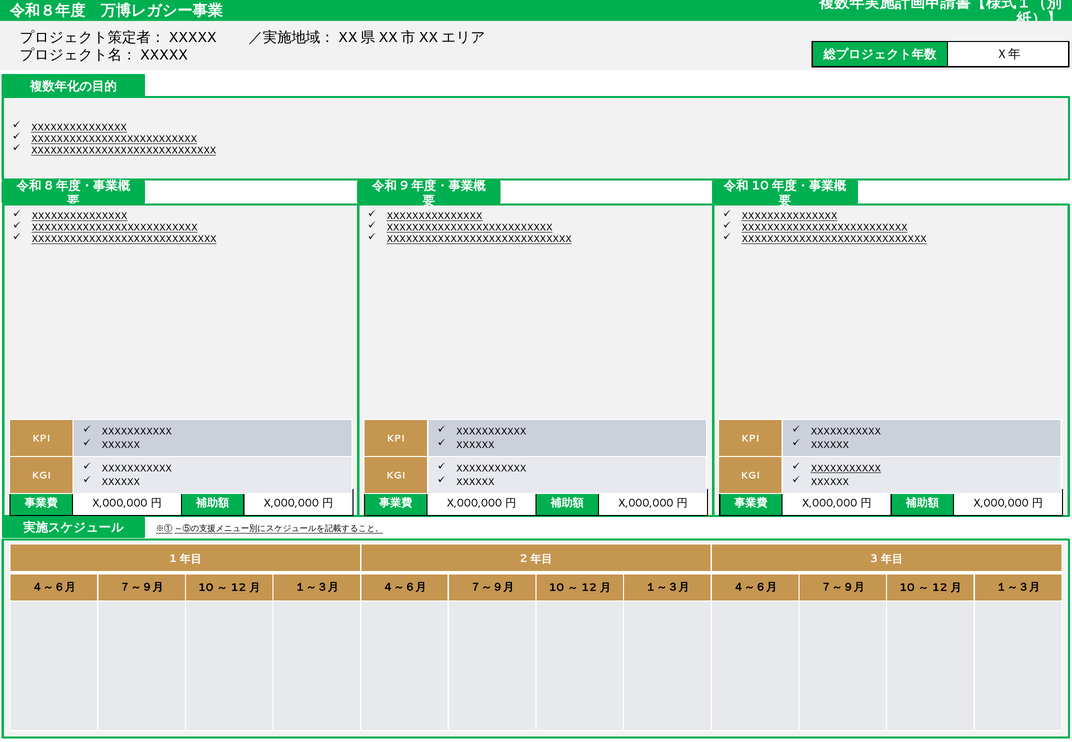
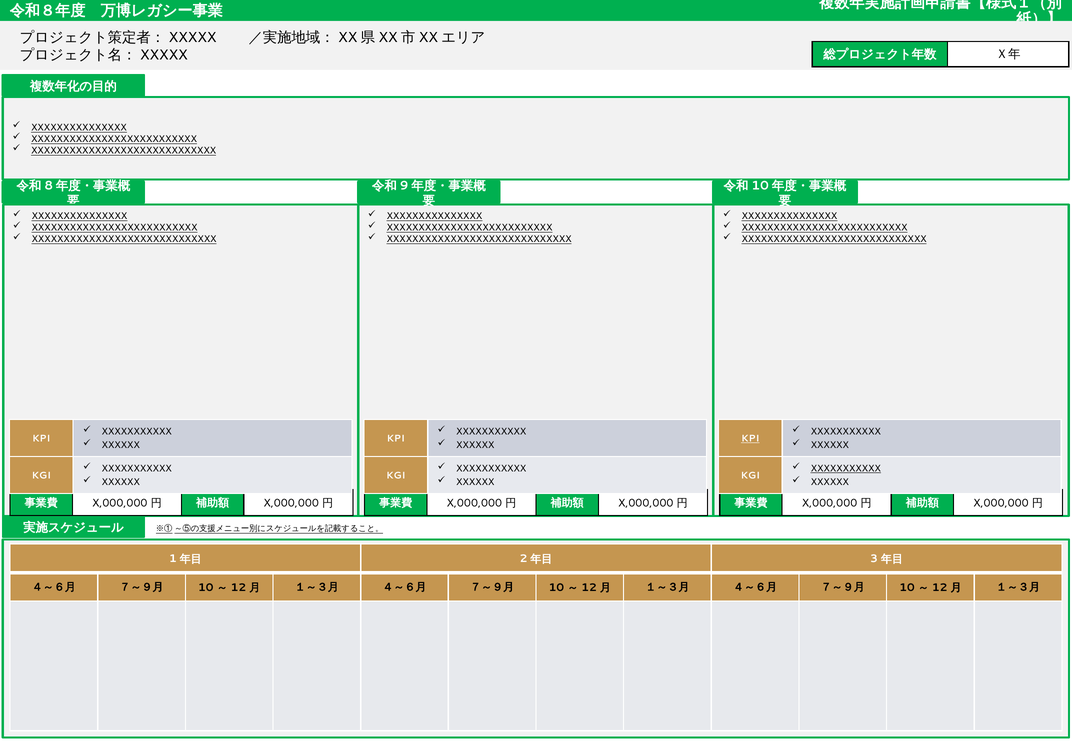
KPI at (750, 438) underline: none -> present
